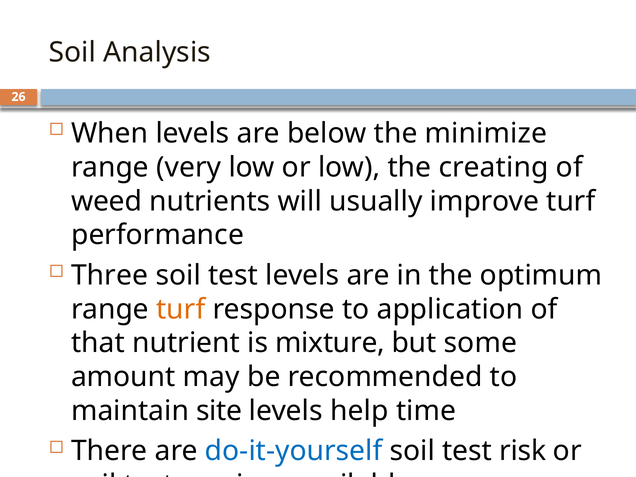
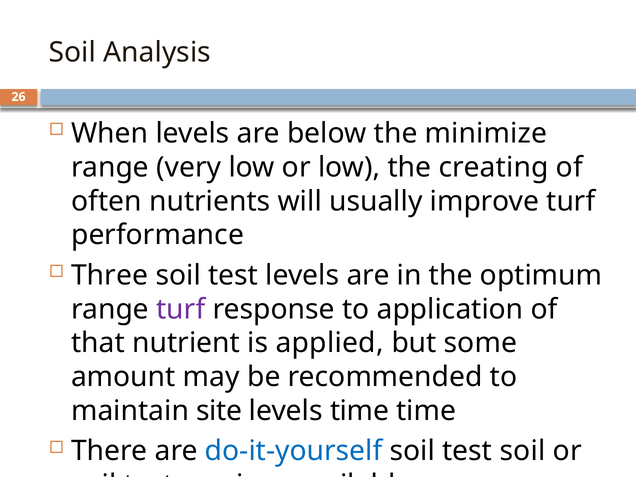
weed: weed -> often
turf at (181, 309) colour: orange -> purple
mixture: mixture -> applied
levels help: help -> time
test risk: risk -> soil
